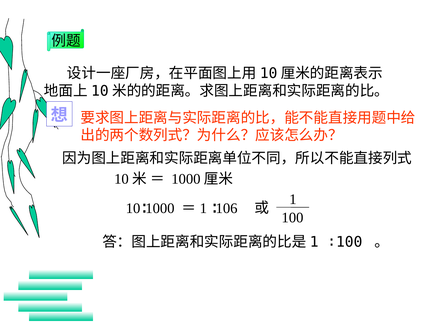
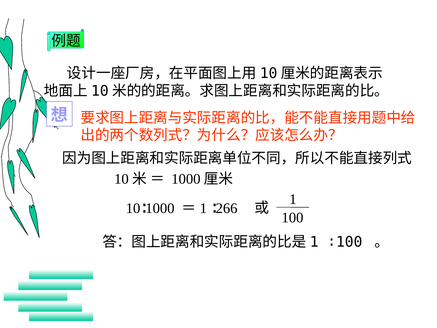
106: 106 -> 266
